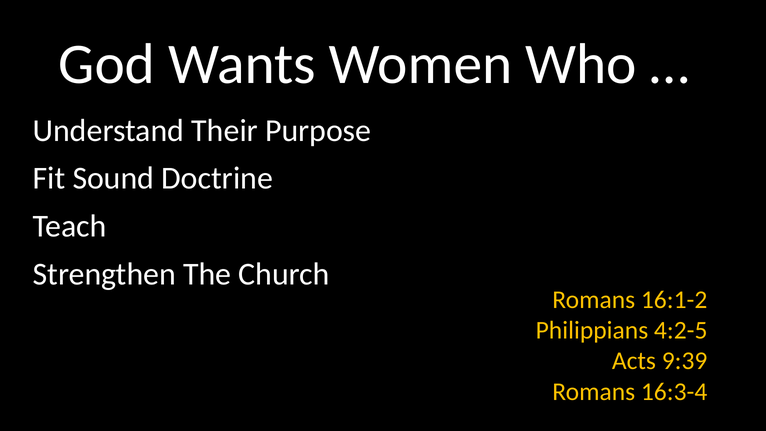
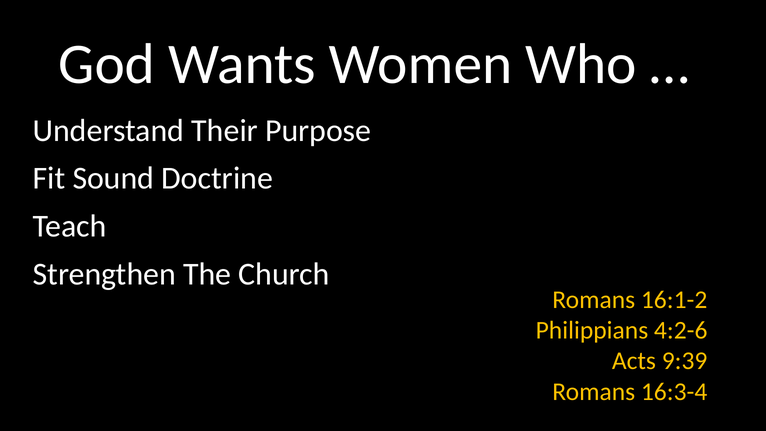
4:2-5: 4:2-5 -> 4:2-6
